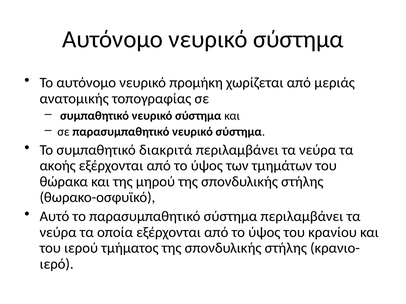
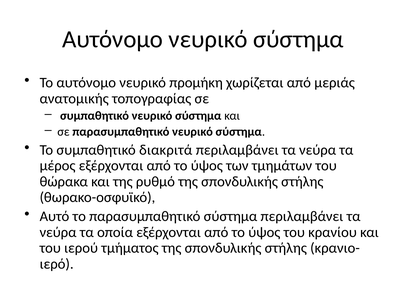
ακοής: ακοής -> μέρος
μηρού: μηρού -> ρυθµό
